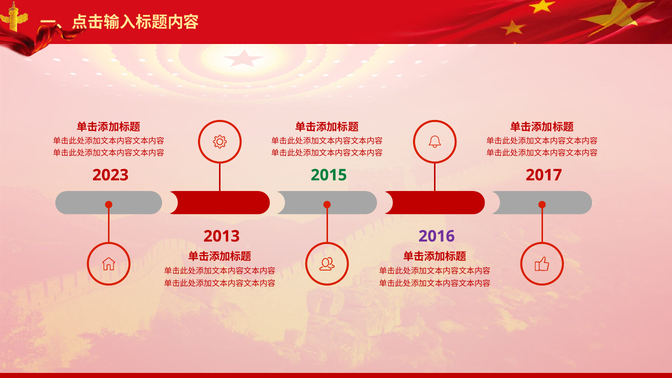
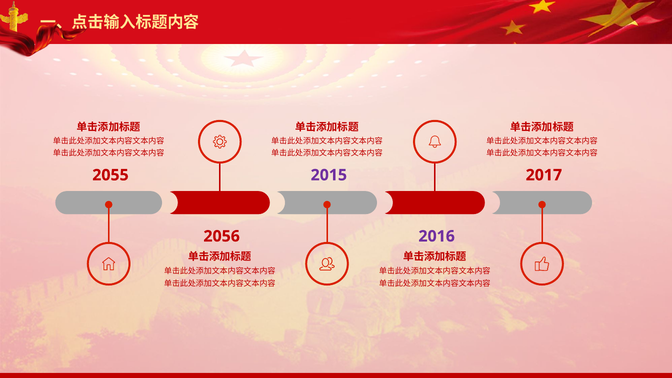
2023: 2023 -> 2055
2015 colour: green -> purple
2013: 2013 -> 2056
